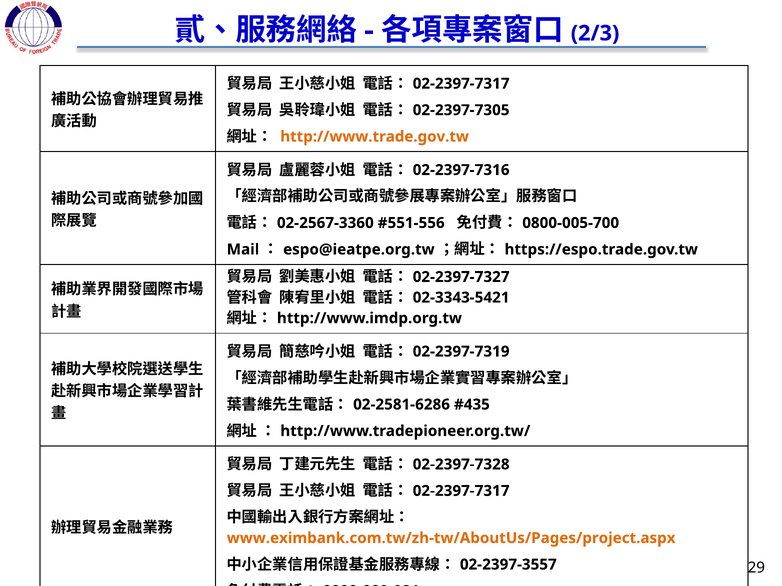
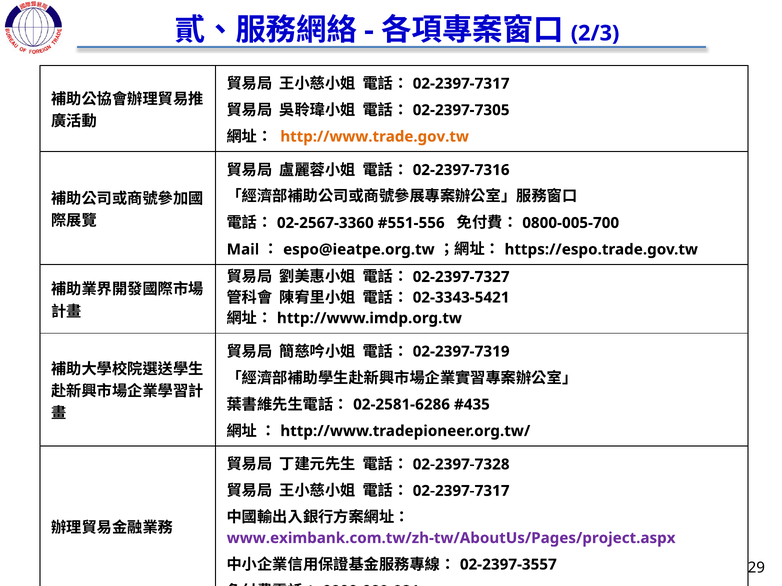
www.eximbank.com.tw/zh-tw/AboutUs/Pages/project.aspx colour: orange -> purple
